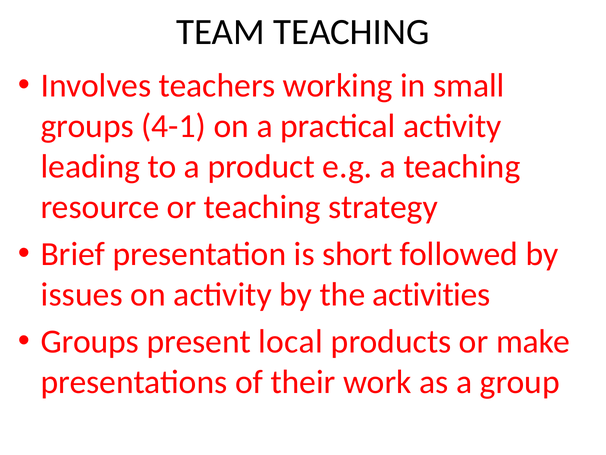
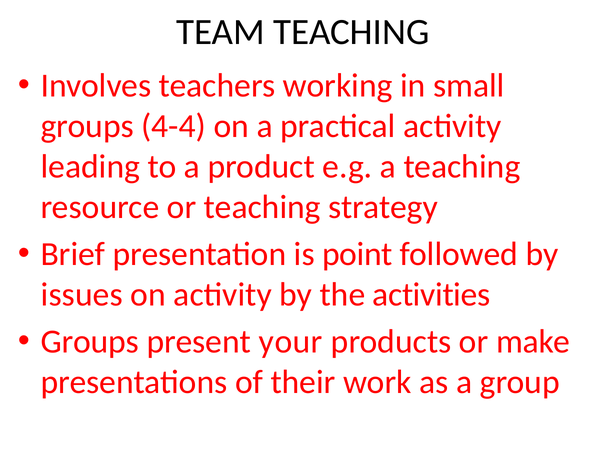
4-1: 4-1 -> 4-4
short: short -> point
local: local -> your
